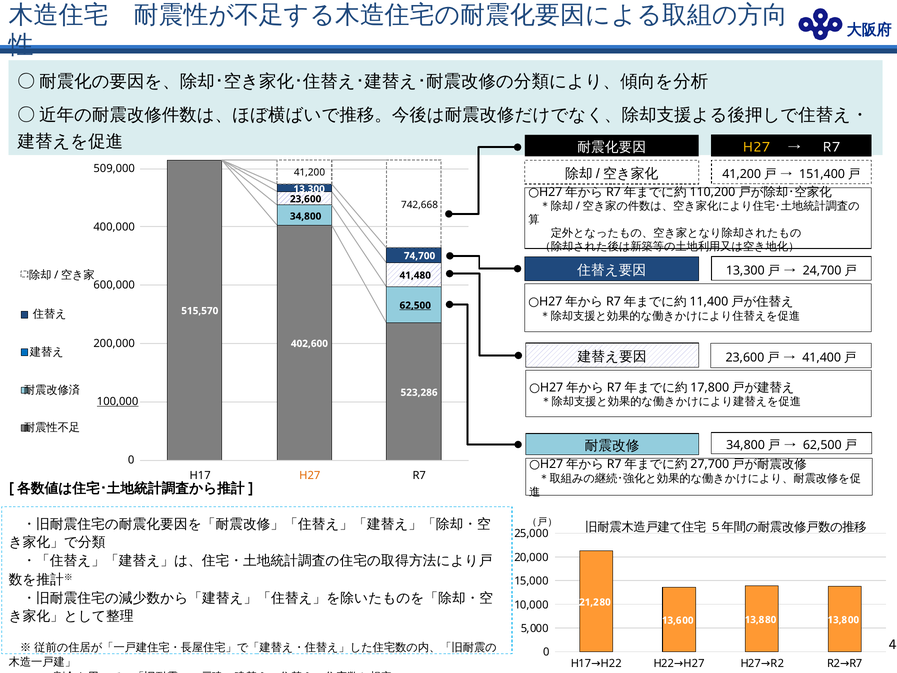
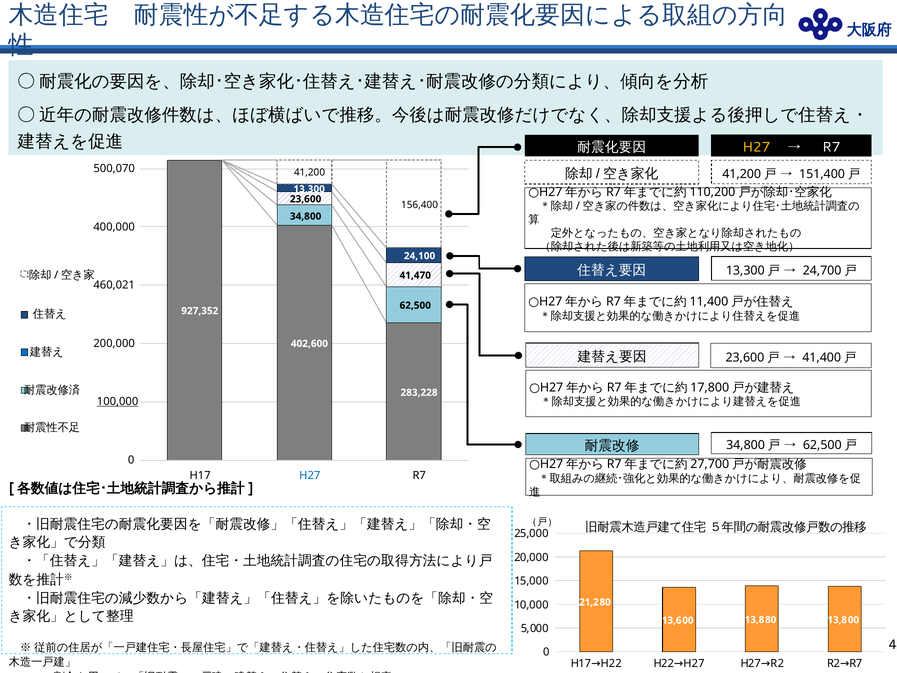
509,000: 509,000 -> 500,070
742,668: 742,668 -> 156,400
74,700: 74,700 -> 24,100
41,480: 41,480 -> 41,470
600,000: 600,000 -> 460,021
62,500 underline: present -> none
515,570: 515,570 -> 927,352
523,286: 523,286 -> 283,228
H27 at (310, 475) colour: orange -> blue
